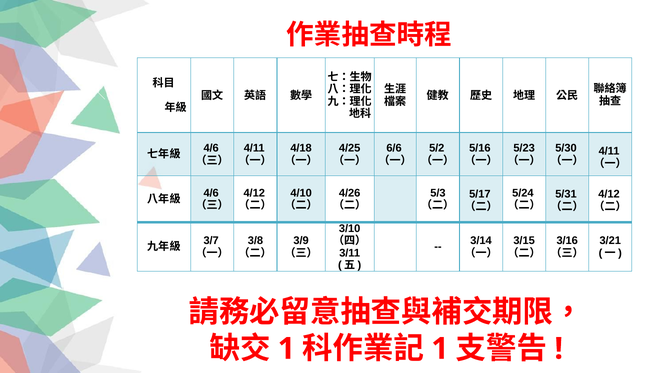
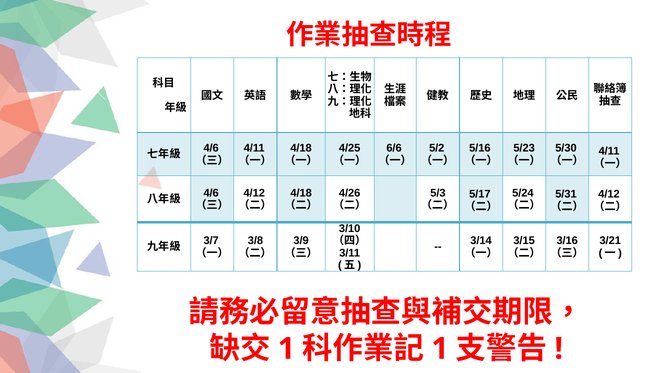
4/10 at (301, 193): 4/10 -> 4/18
